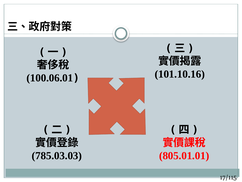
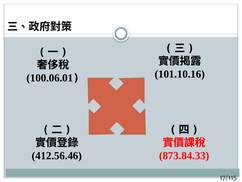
785.03.03: 785.03.03 -> 412.56.46
805.01.01: 805.01.01 -> 873.84.33
